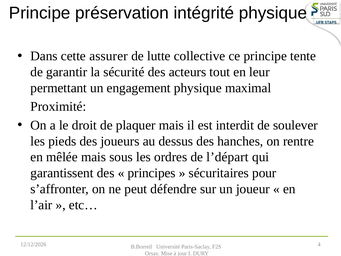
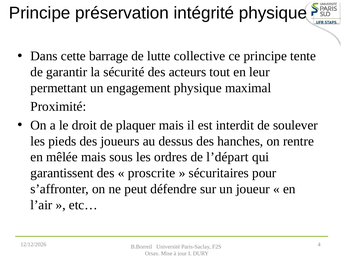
assurer: assurer -> barrage
principes: principes -> proscrite
